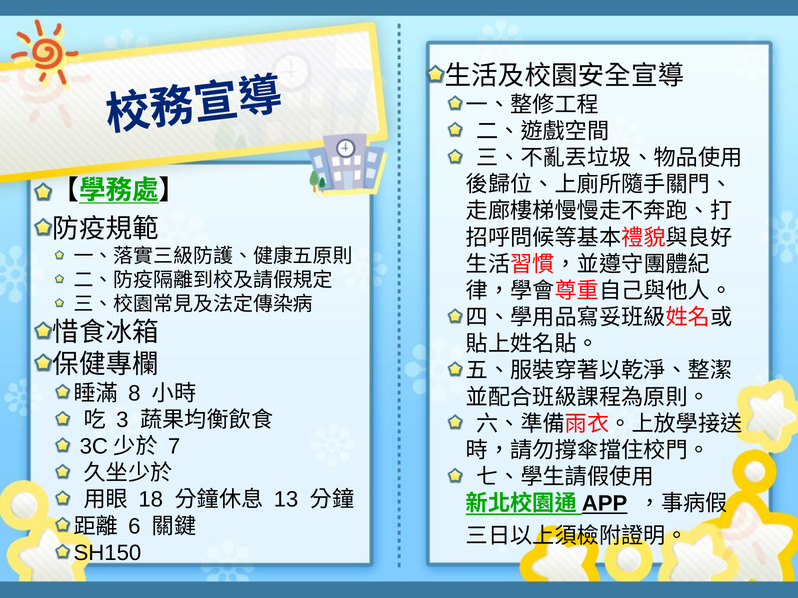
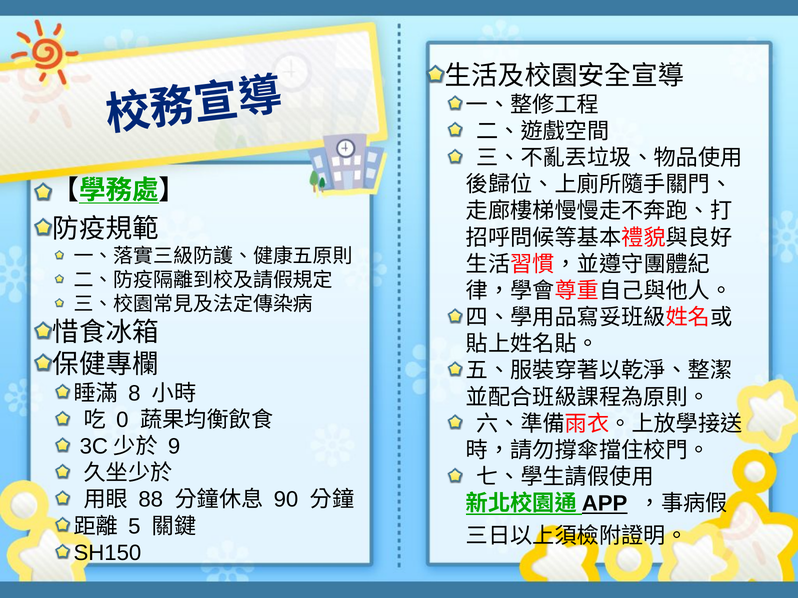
3: 3 -> 0
7: 7 -> 9
18: 18 -> 88
13: 13 -> 90
6: 6 -> 5
